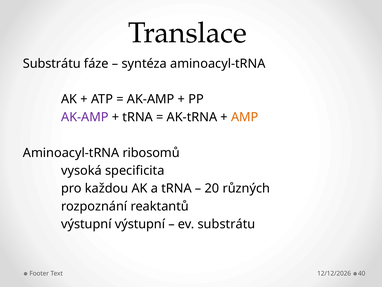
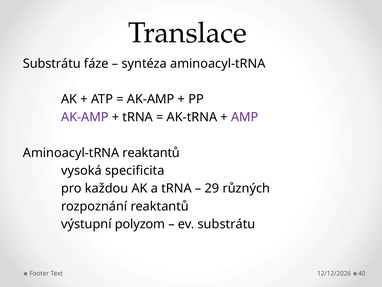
AMP colour: orange -> purple
Aminoacyl-tRNA ribosomů: ribosomů -> reaktantů
20: 20 -> 29
výstupní výstupní: výstupní -> polyzom
